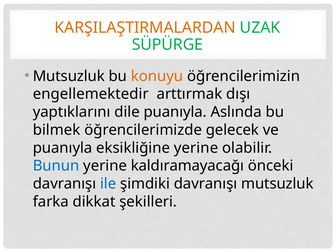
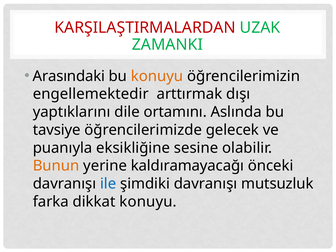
KARŞILAŞTIRMALARDAN colour: orange -> red
SÜPÜRGE: SÜPÜRGE -> ZAMANKI
Mutsuzluk at (69, 76): Mutsuzluk -> Arasındaki
dile puanıyla: puanıyla -> ortamını
bilmek: bilmek -> tavsiye
eksikliğine yerine: yerine -> sesine
Bunun colour: blue -> orange
dikkat şekilleri: şekilleri -> konuyu
